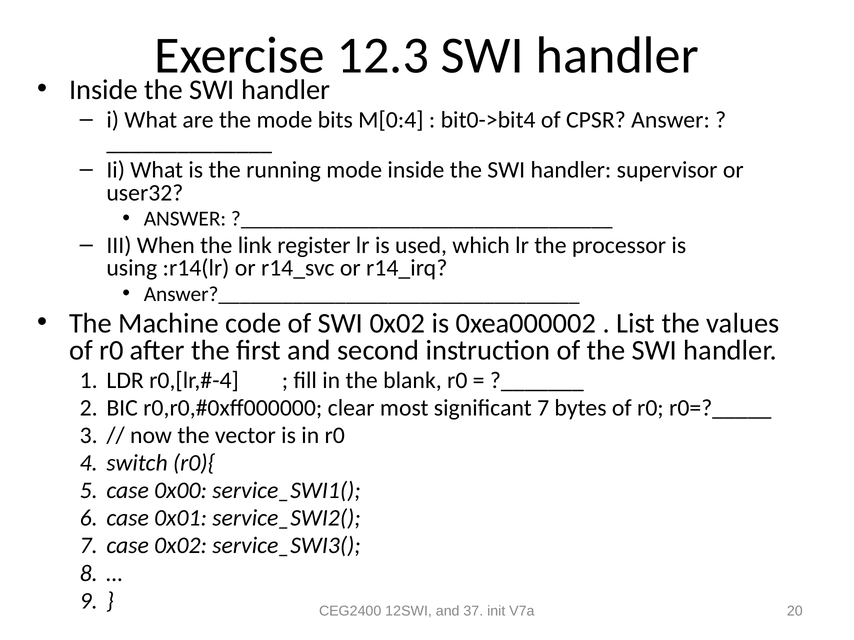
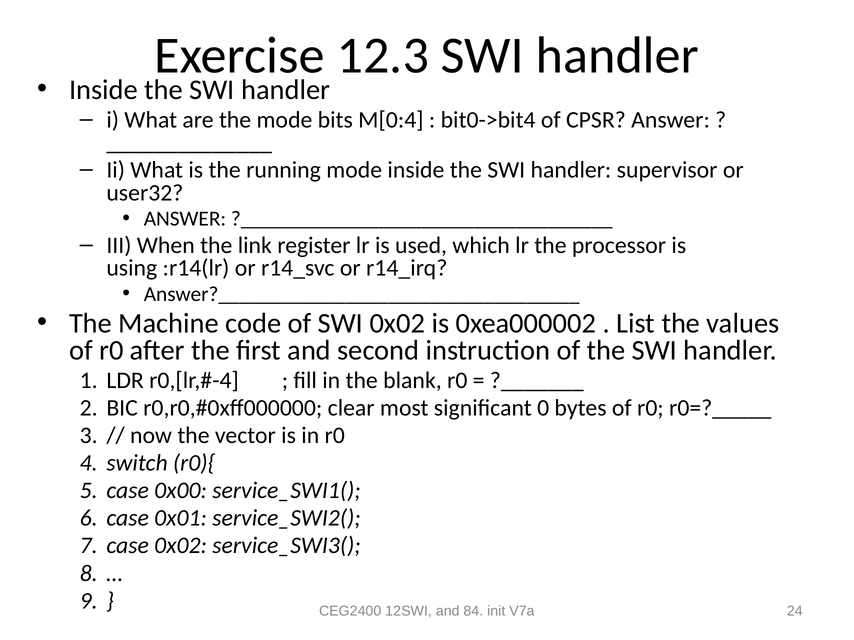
significant 7: 7 -> 0
37: 37 -> 84
20: 20 -> 24
